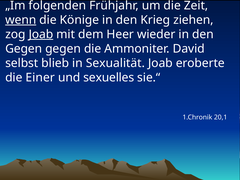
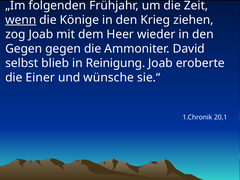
Joab at (41, 34) underline: present -> none
Sexualität: Sexualität -> Reinigung
sexuelles: sexuelles -> wünsche
